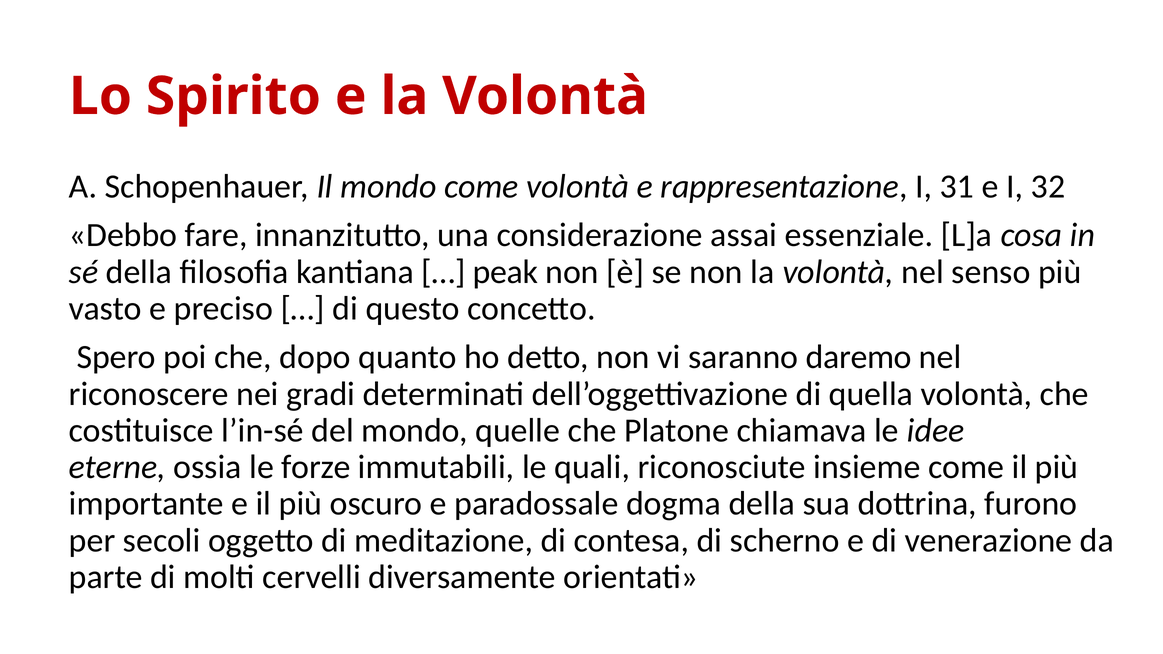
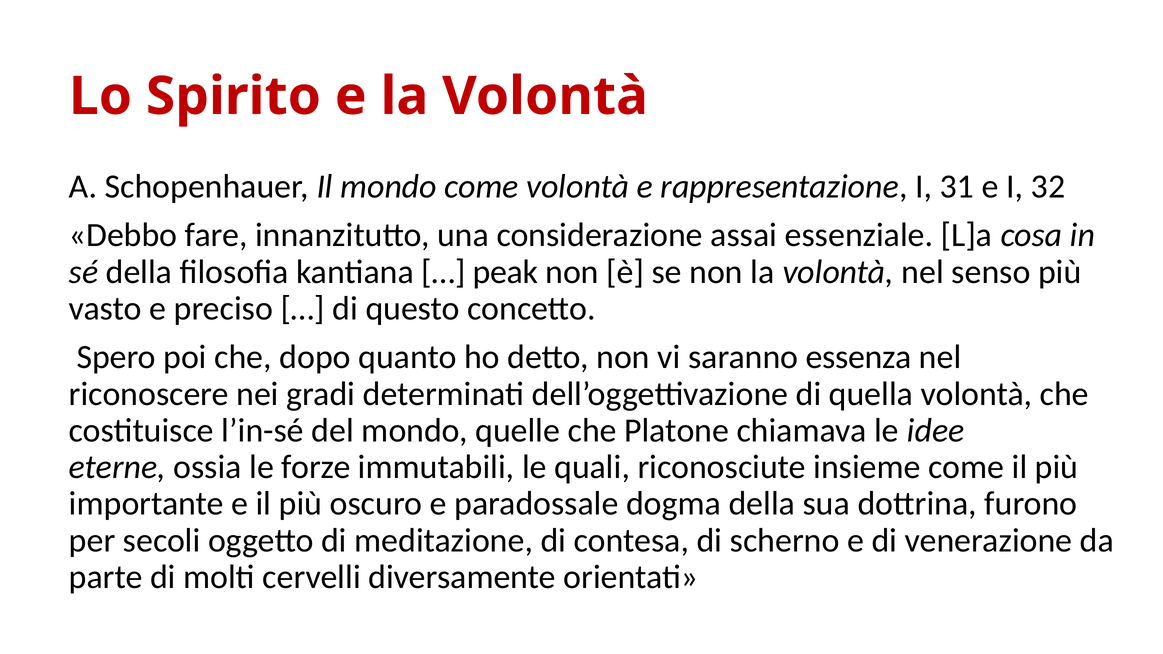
daremo: daremo -> essenza
